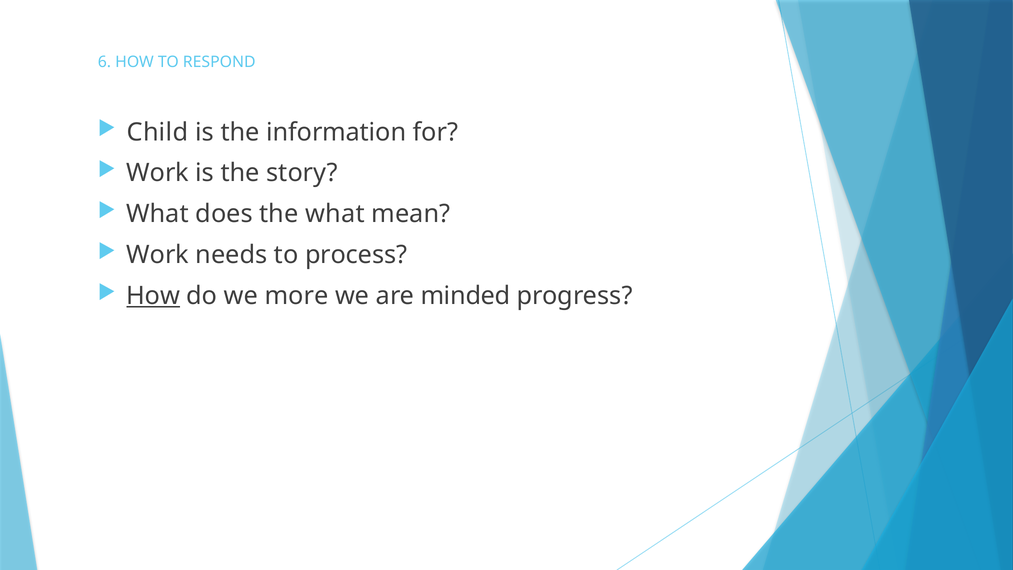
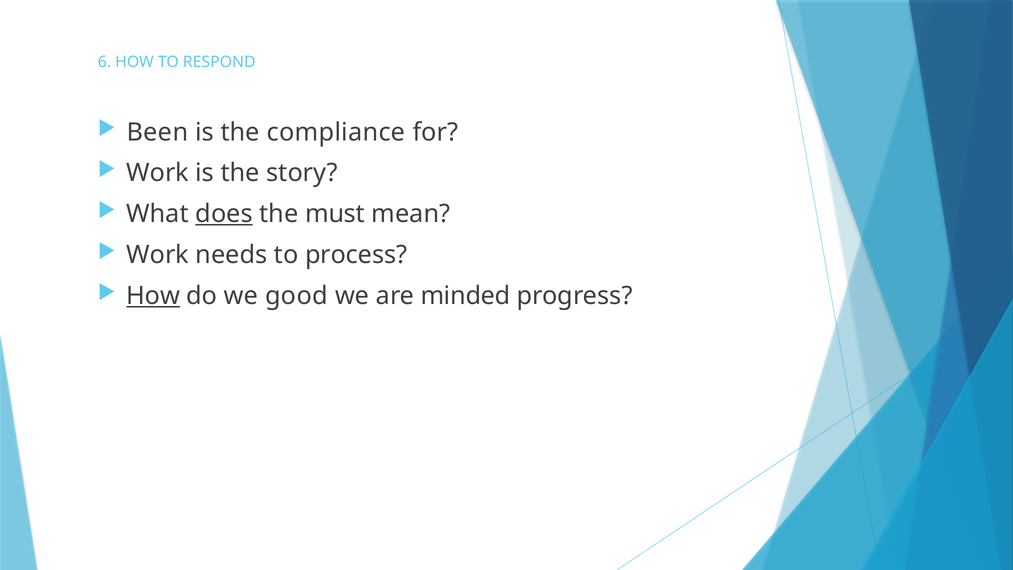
Child: Child -> Been
information: information -> compliance
does underline: none -> present
the what: what -> must
more: more -> good
